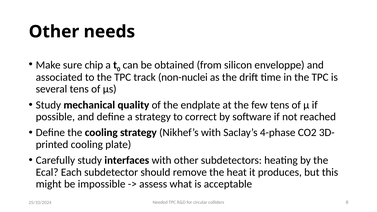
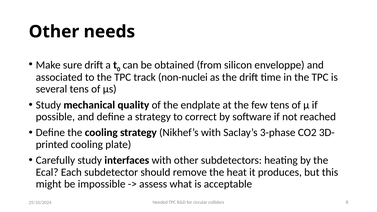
sure chip: chip -> drift
4-phase: 4-phase -> 3-phase
